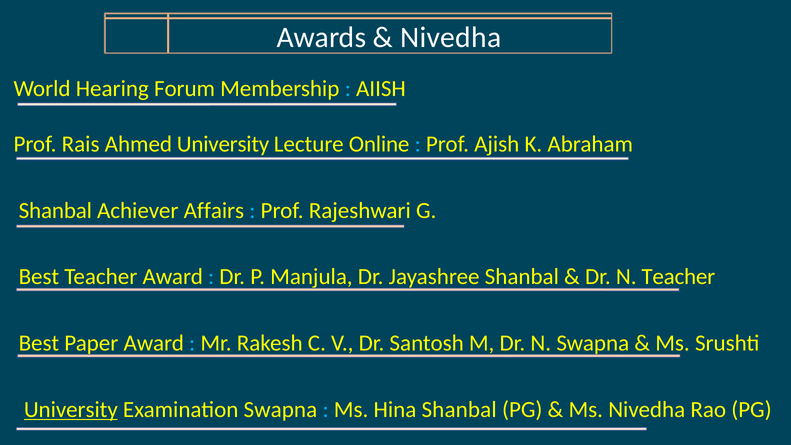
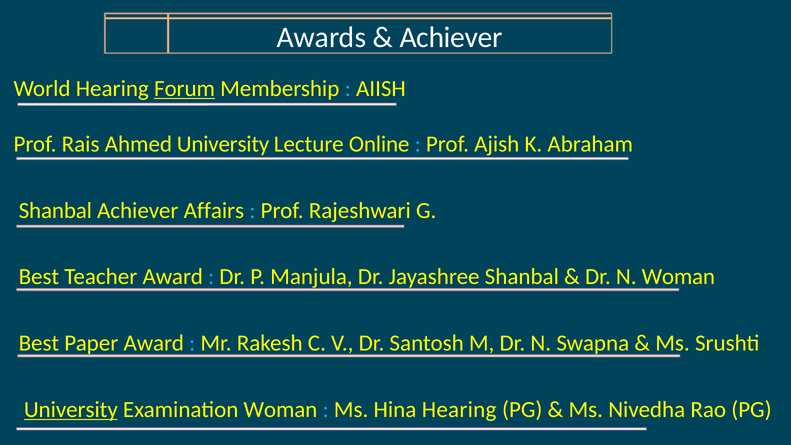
Nivedha at (451, 38): Nivedha -> Achiever
Forum underline: none -> present
Teacher at (678, 277): Teacher -> Woman
Examination Swapna: Swapna -> Woman
Hina Shanbal: Shanbal -> Hearing
